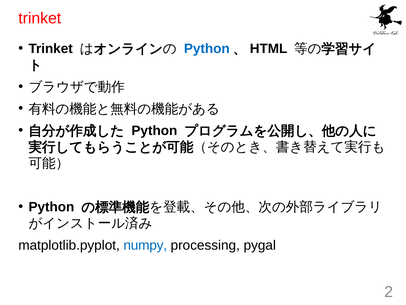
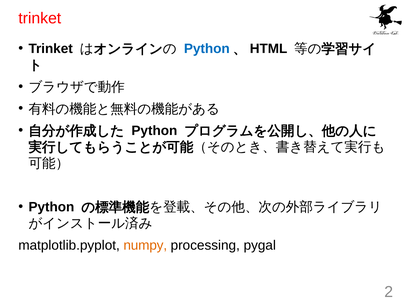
numpy colour: blue -> orange
